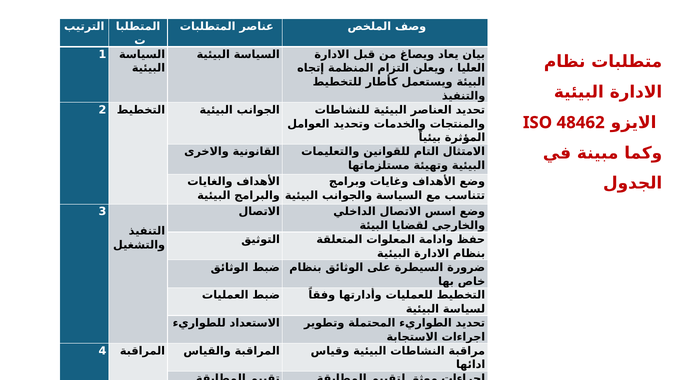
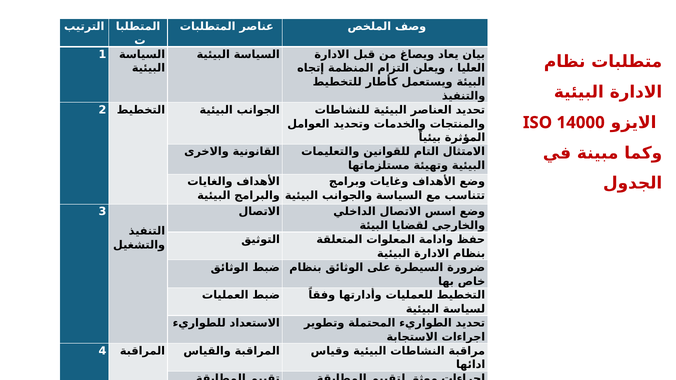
48462: 48462 -> 14000
